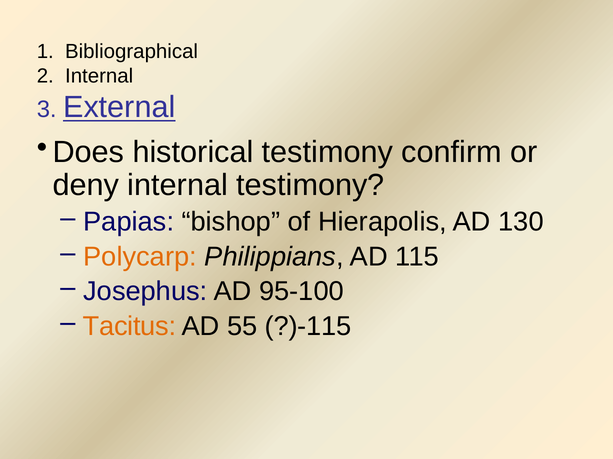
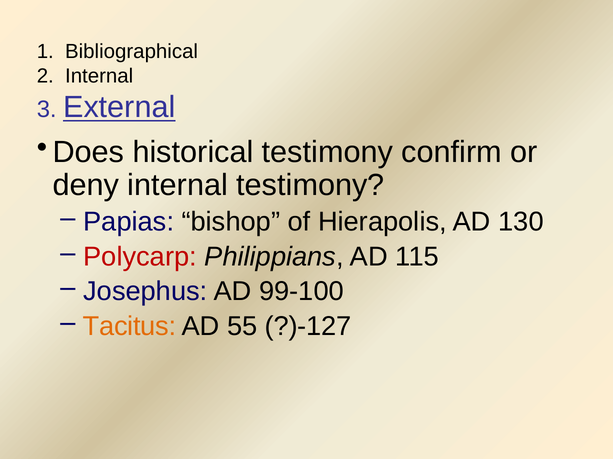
Polycarp colour: orange -> red
95-100: 95-100 -> 99-100
?)-115: ?)-115 -> ?)-127
